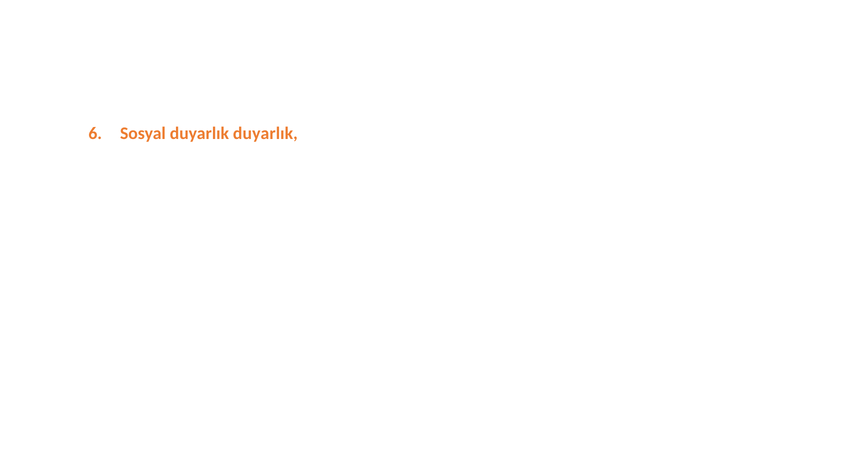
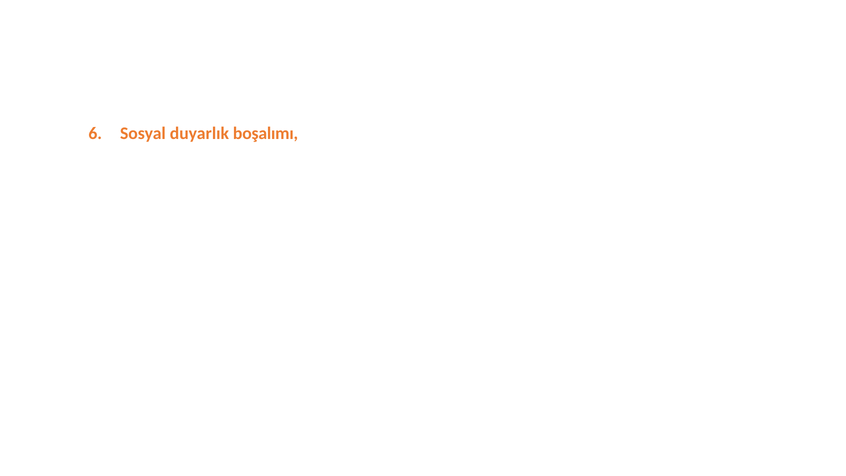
duyarlık duyarlık: duyarlık -> boşalımı
